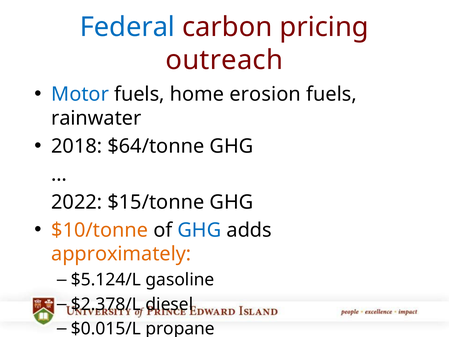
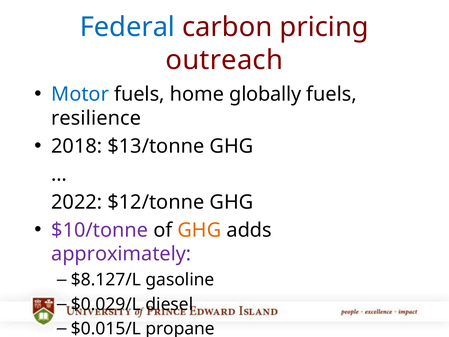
erosion: erosion -> globally
rainwater: rainwater -> resilience
$64/tonne: $64/tonne -> $13/tonne
$15/tonne: $15/tonne -> $12/tonne
$10/tonne colour: orange -> purple
GHG at (199, 230) colour: blue -> orange
approximately colour: orange -> purple
$5.124/L: $5.124/L -> $8.127/L
$2.378/L: $2.378/L -> $0.029/L
